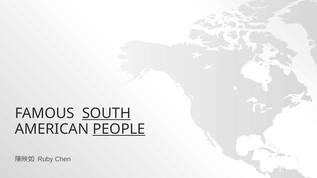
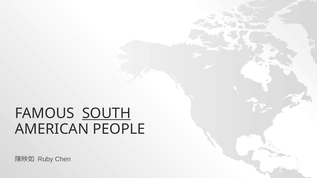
PEOPLE underline: present -> none
